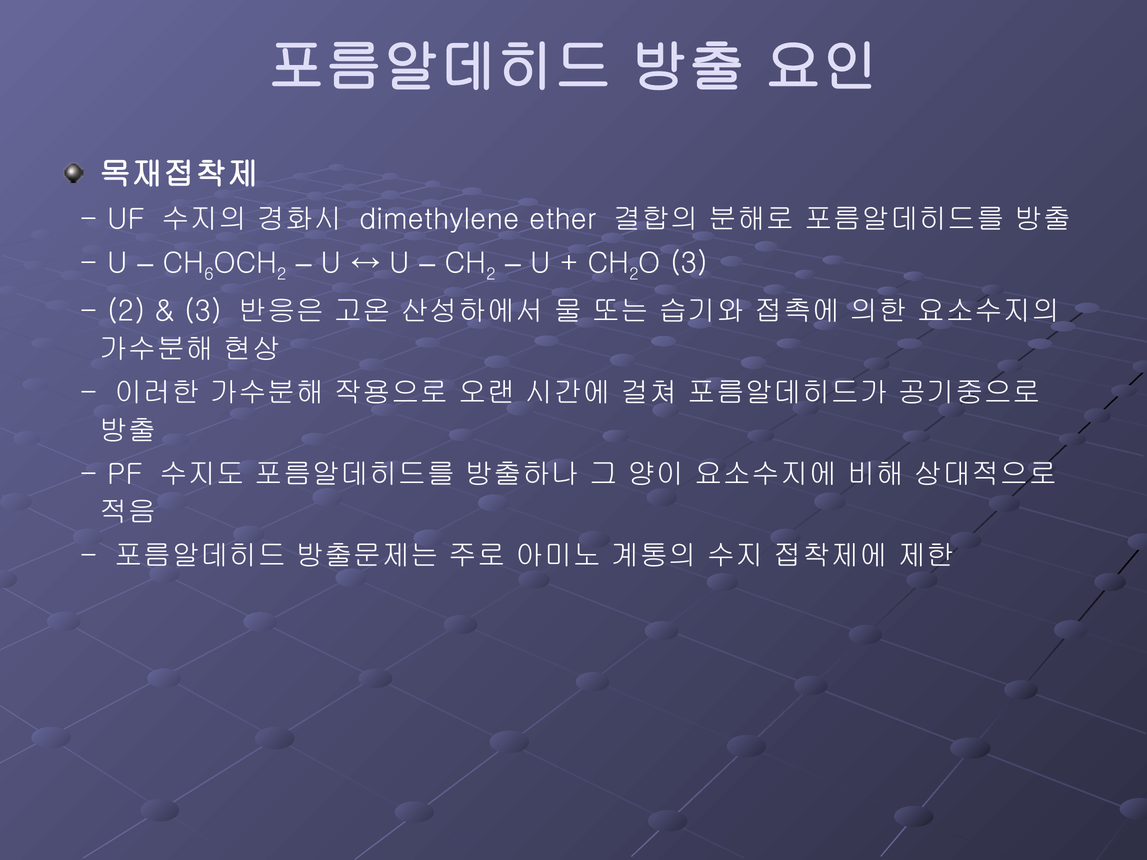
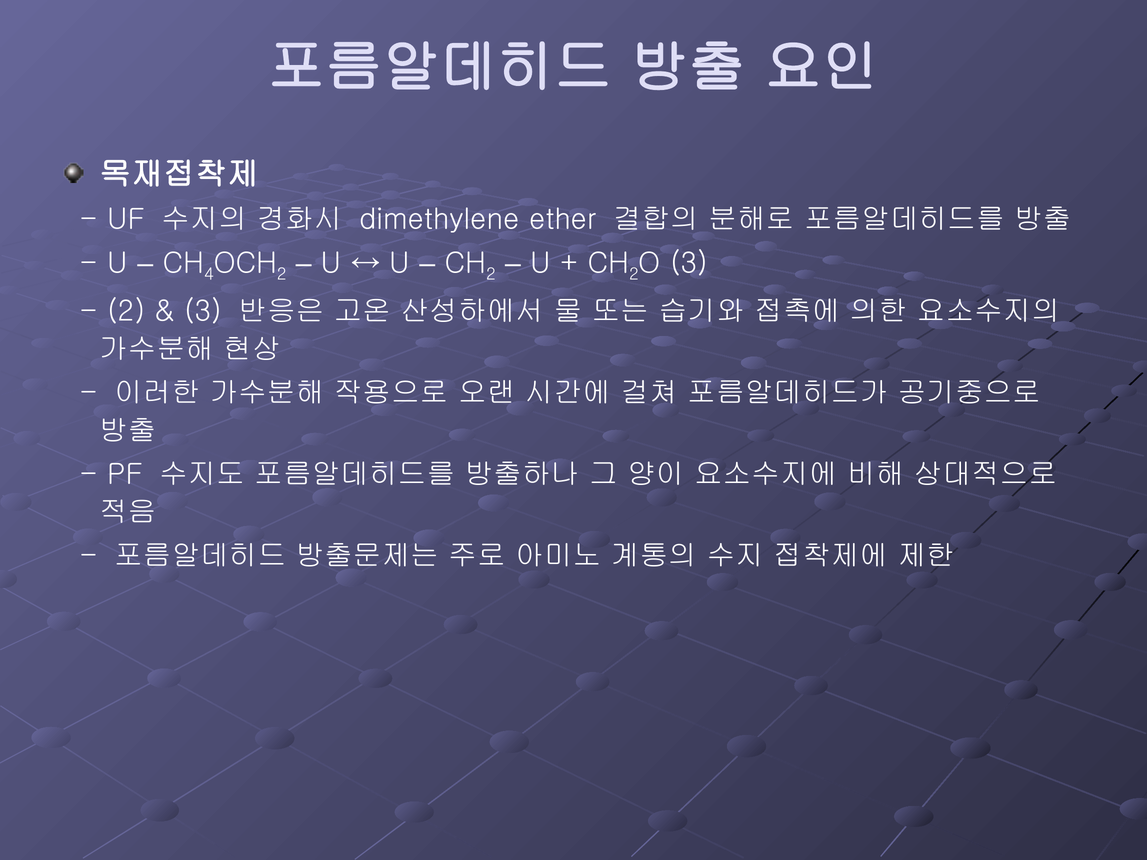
6: 6 -> 4
